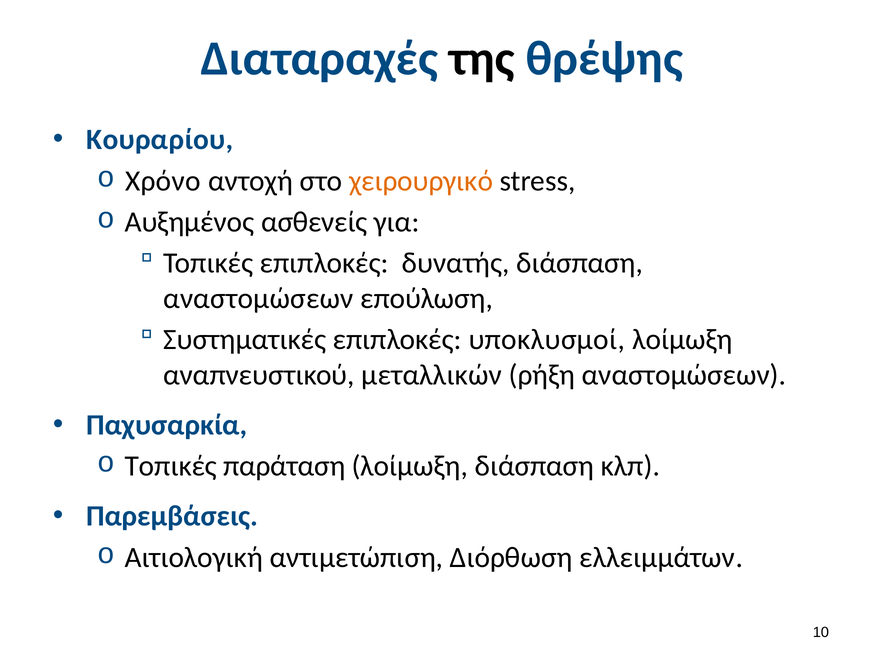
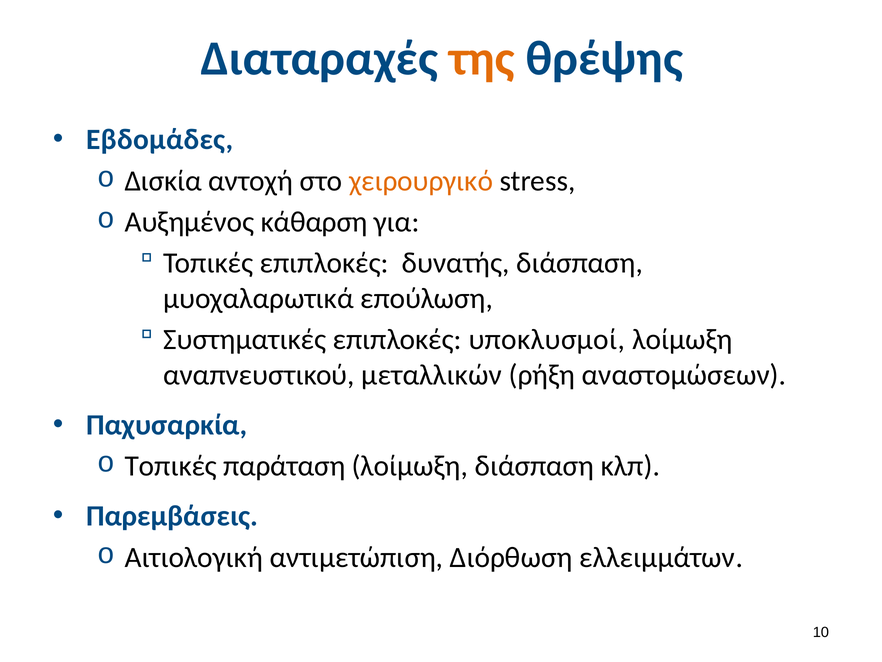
της colour: black -> orange
Κουραρίου: Κουραρίου -> Εβδομάδες
Χρόνο: Χρόνο -> Δισκία
ασθενείς: ασθενείς -> κάθαρση
αναστομώσεων at (258, 298): αναστομώσεων -> μυοχαλαρωτικά
